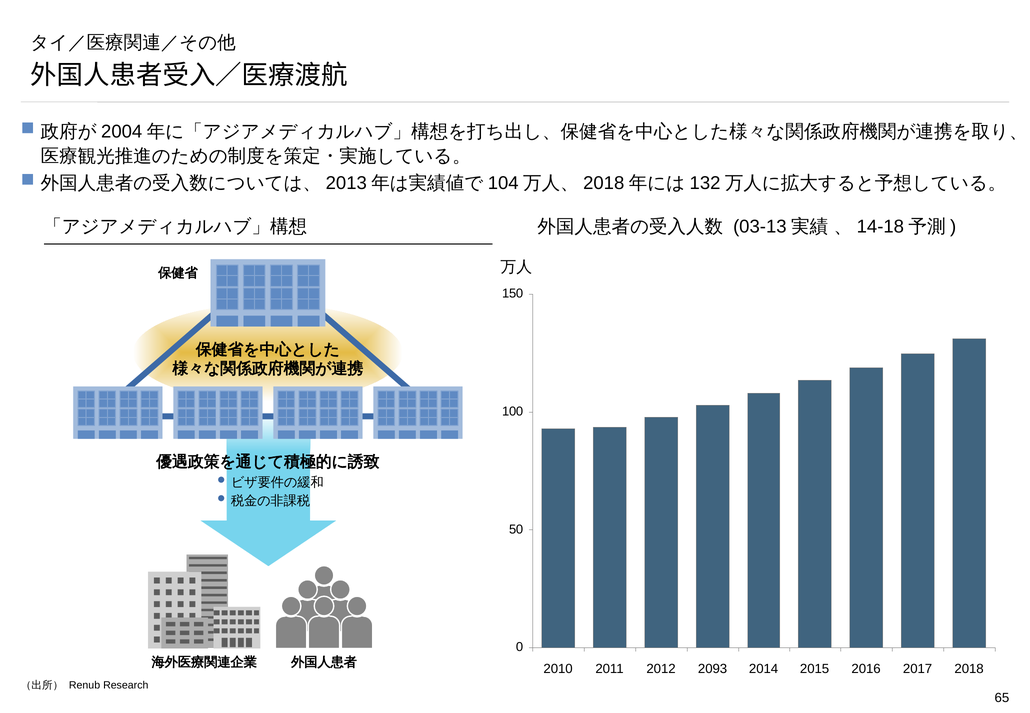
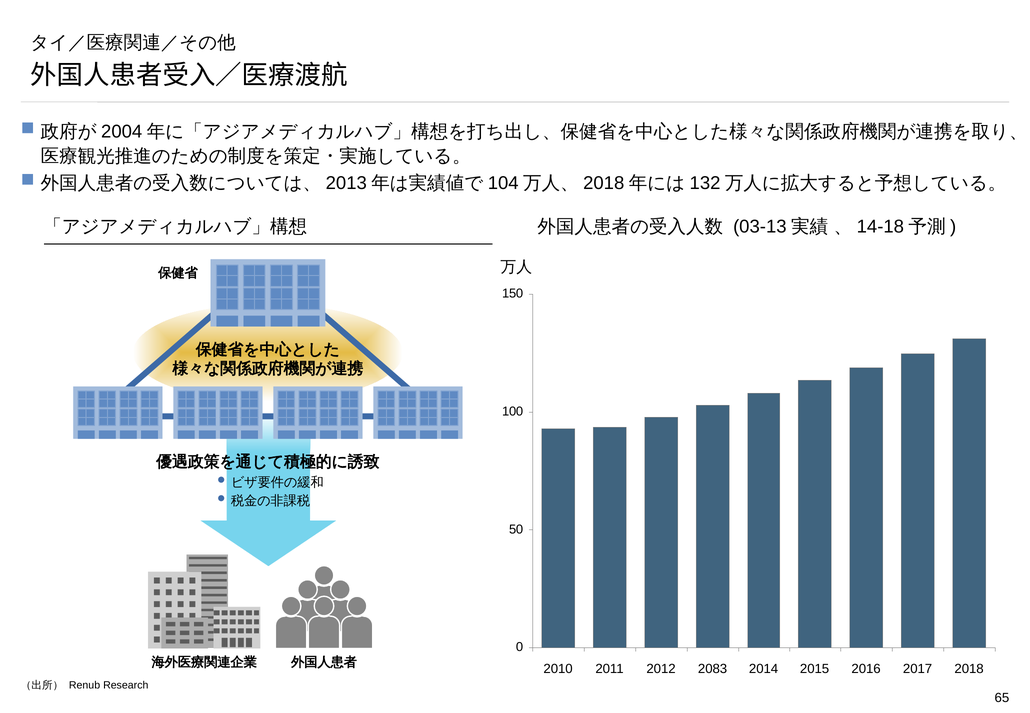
2093: 2093 -> 2083
